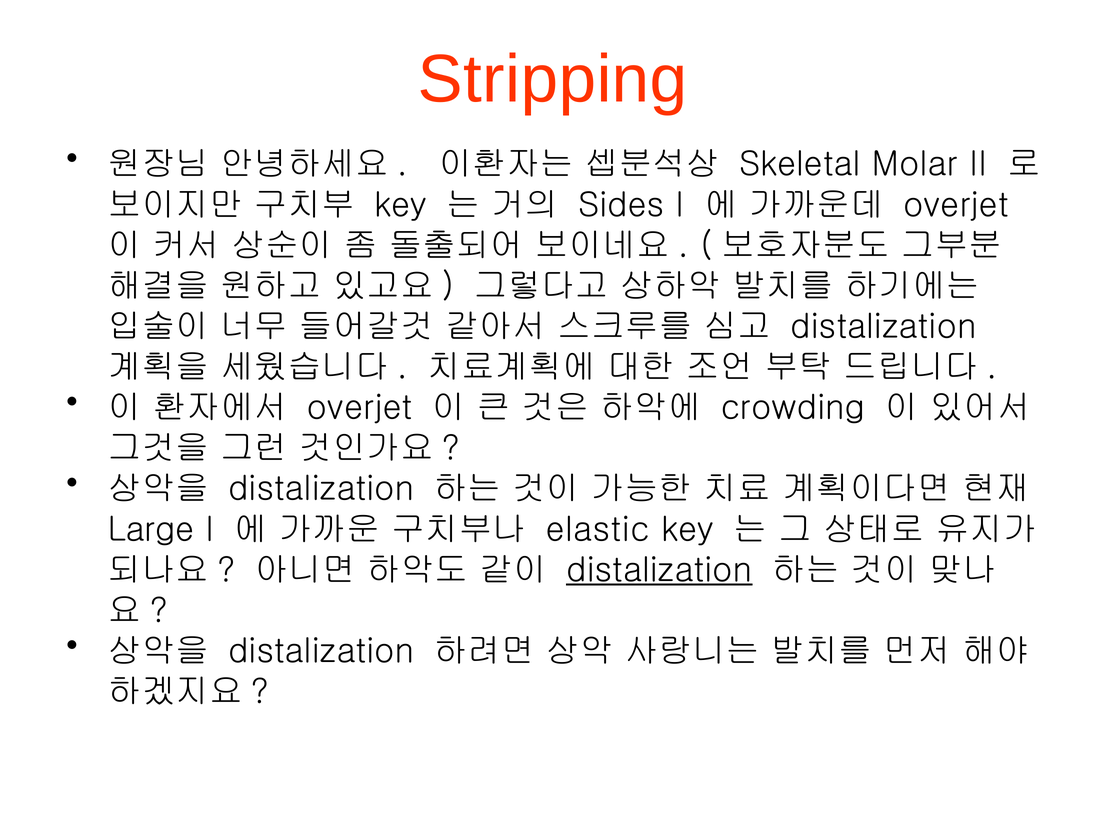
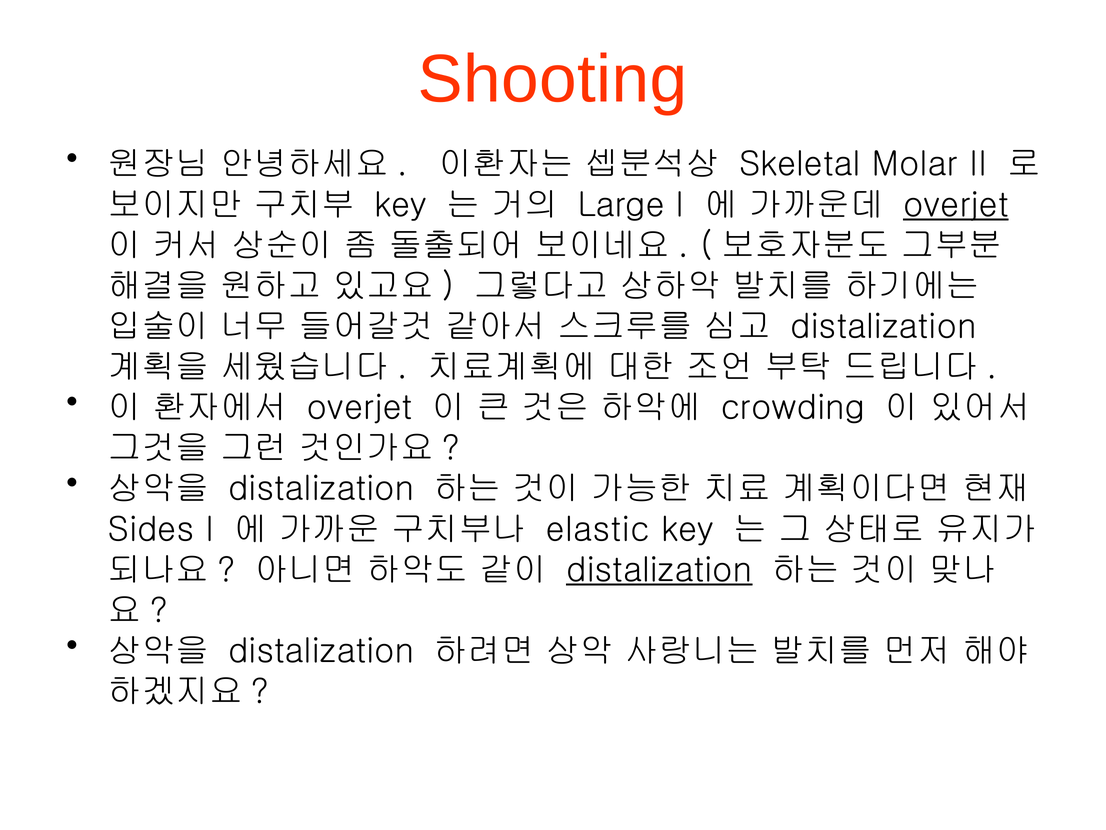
Stripping: Stripping -> Shooting
Sides: Sides -> Large
overjet at (956, 205) underline: none -> present
Large: Large -> Sides
